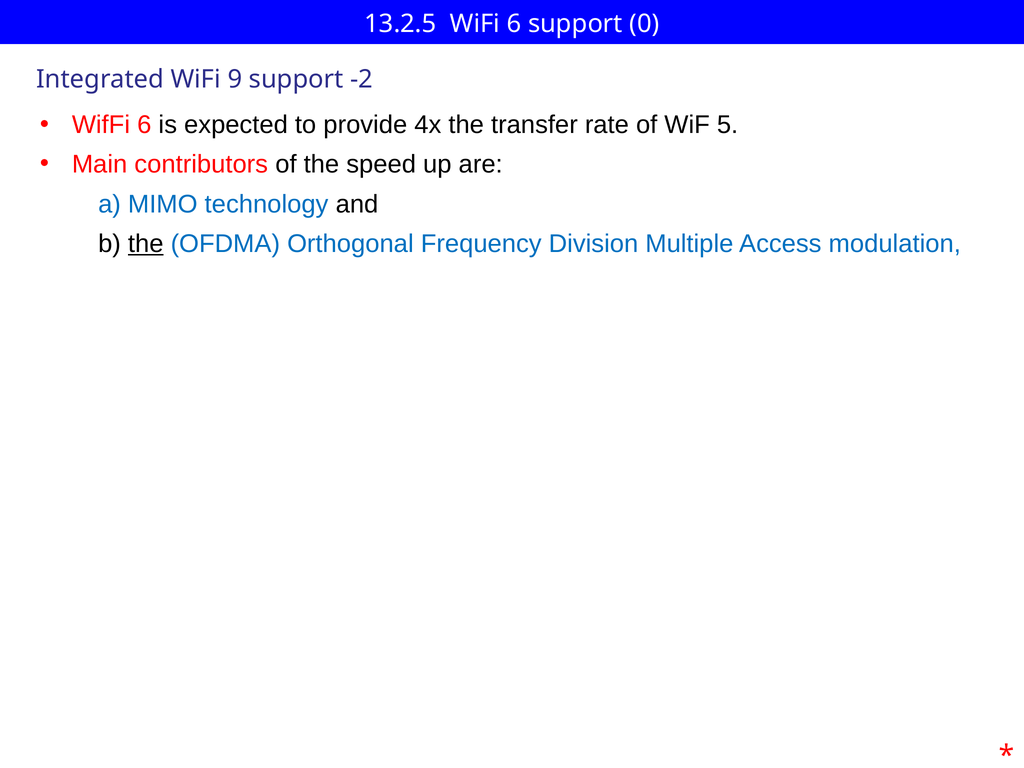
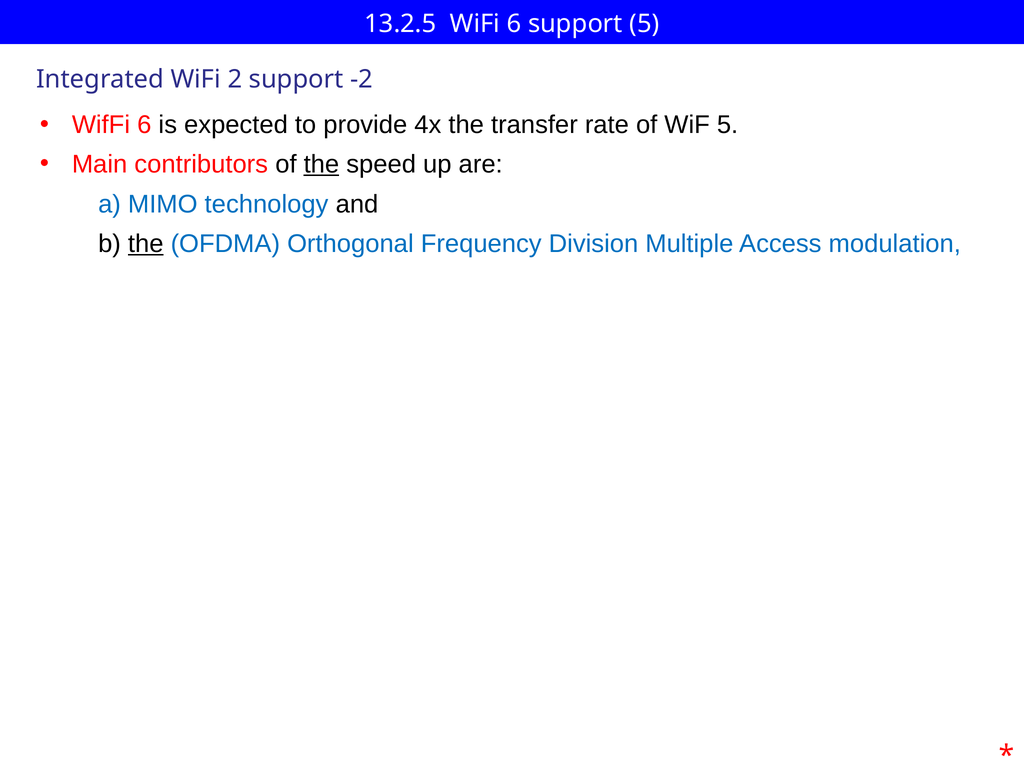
support 0: 0 -> 5
9: 9 -> 2
the at (321, 164) underline: none -> present
